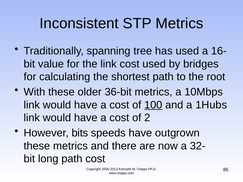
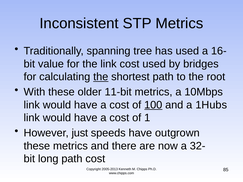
the at (101, 77) underline: none -> present
36-bit: 36-bit -> 11-bit
2: 2 -> 1
bits: bits -> just
